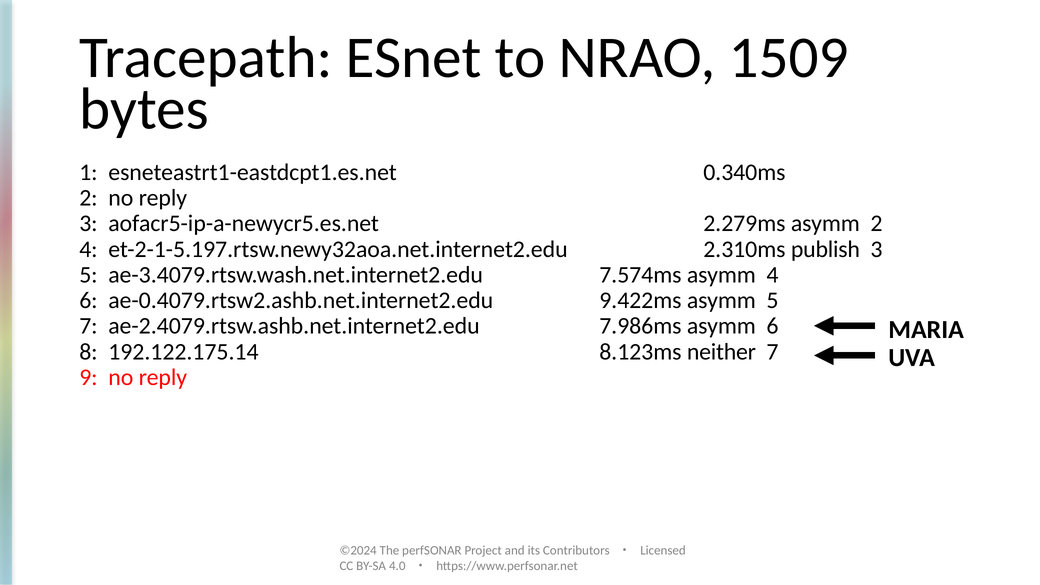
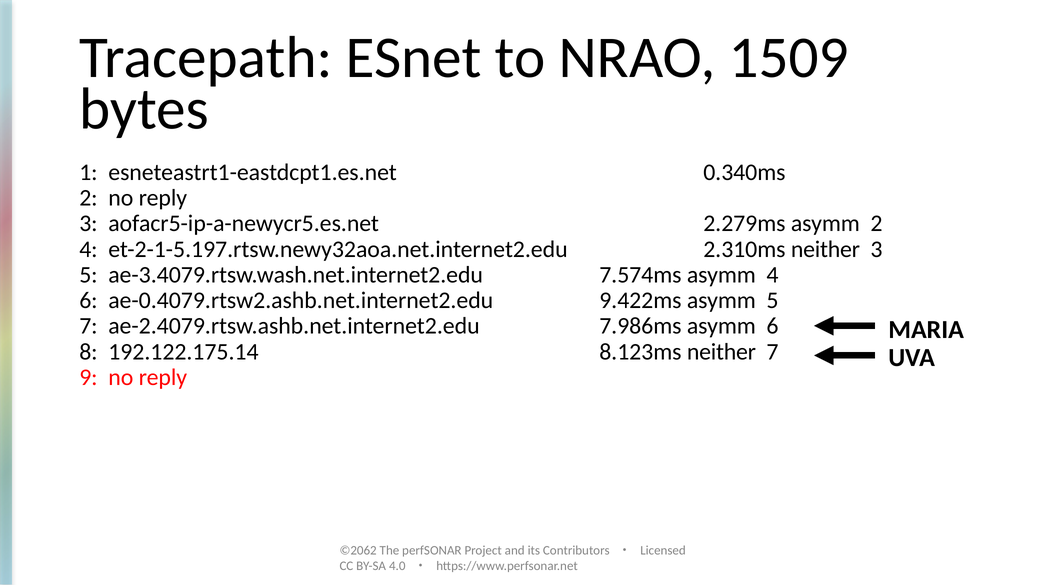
2.310ms publish: publish -> neither
©2024: ©2024 -> ©2062
